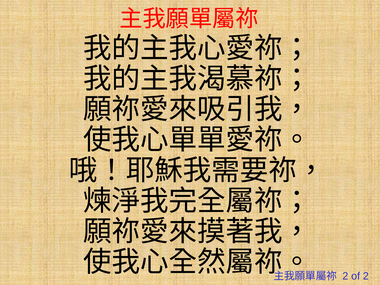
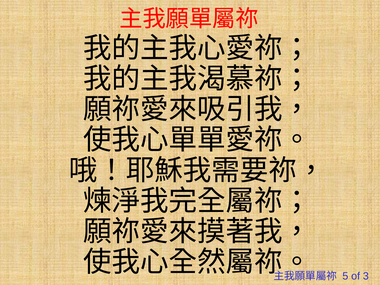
2 at (345, 276): 2 -> 5
of 2: 2 -> 3
